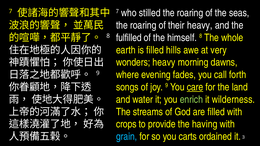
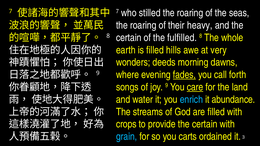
fulfilled at (129, 38): fulfilled -> certain
himself: himself -> fulfilled
wonders heavy: heavy -> deeds
fades underline: none -> present
enrich colour: light green -> light blue
wilderness: wilderness -> abundance
provide the having: having -> certain
